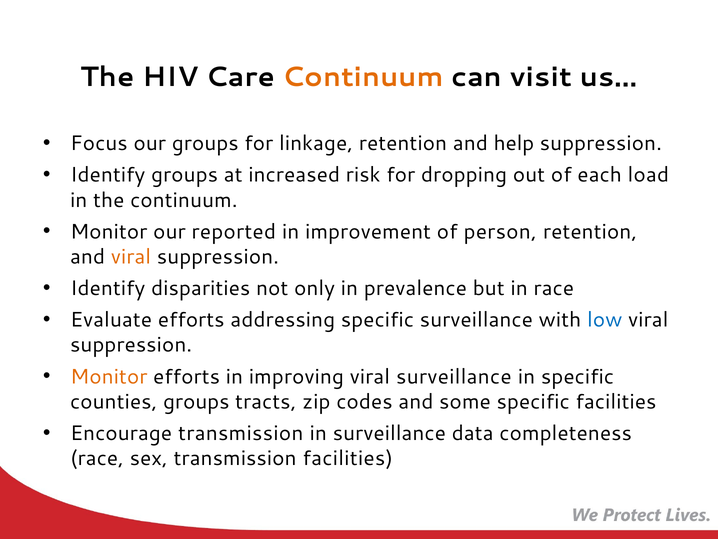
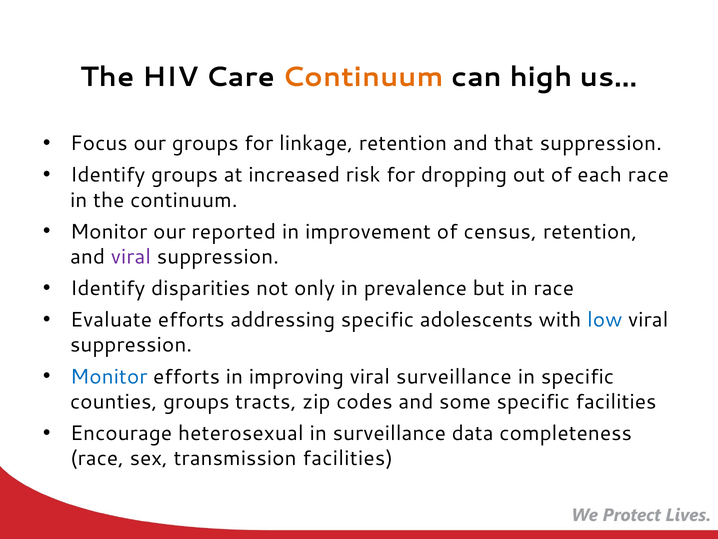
visit: visit -> high
help: help -> that
each load: load -> race
person: person -> census
viral at (131, 257) colour: orange -> purple
specific surveillance: surveillance -> adolescents
Monitor at (109, 376) colour: orange -> blue
Encourage transmission: transmission -> heterosexual
